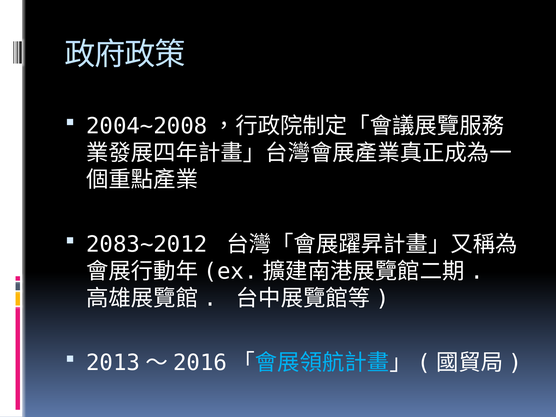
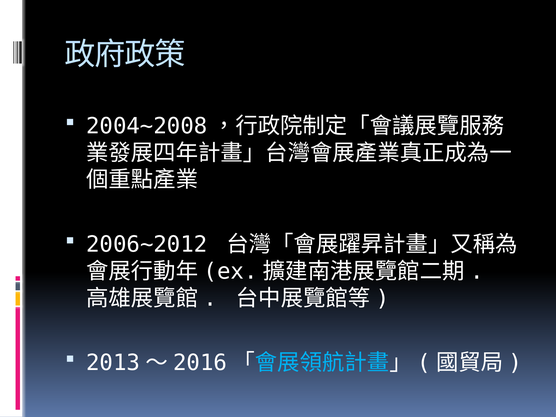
2083~2012: 2083~2012 -> 2006~2012
